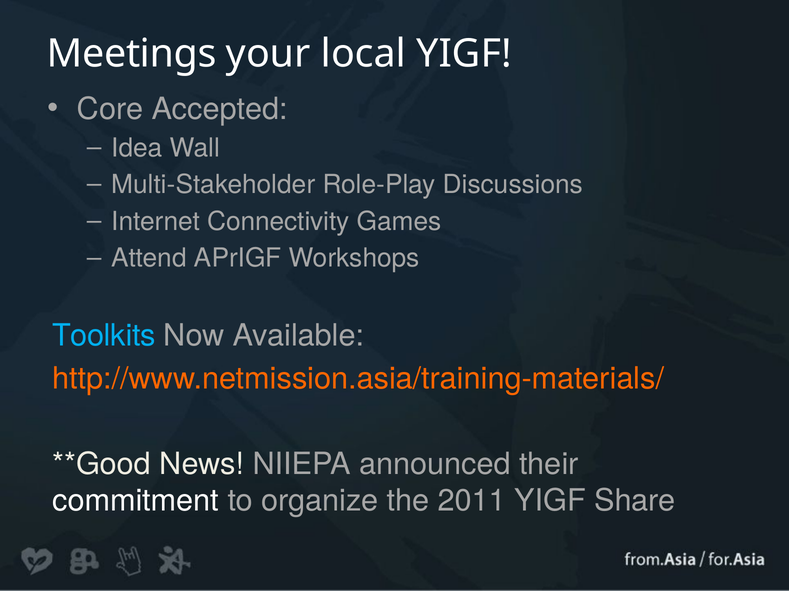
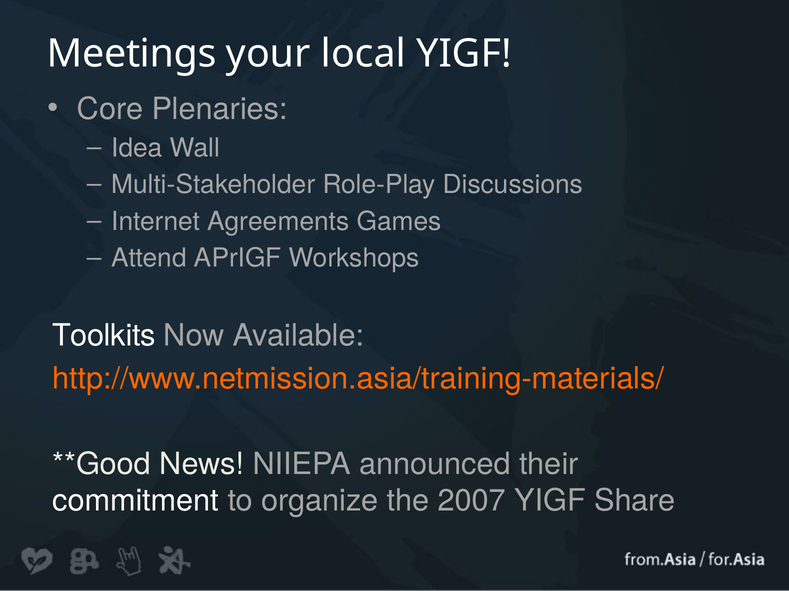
Accepted: Accepted -> Plenaries
Connectivity: Connectivity -> Agreements
Toolkits colour: light blue -> white
2011: 2011 -> 2007
